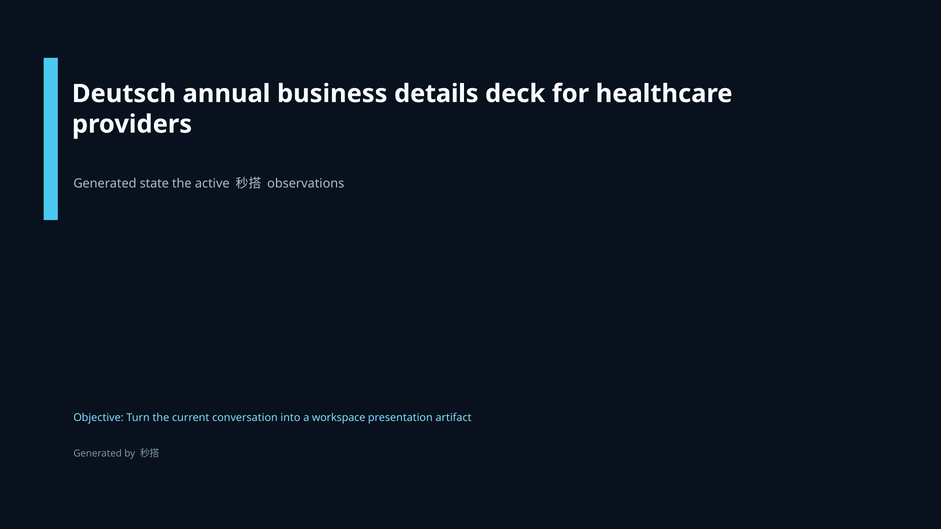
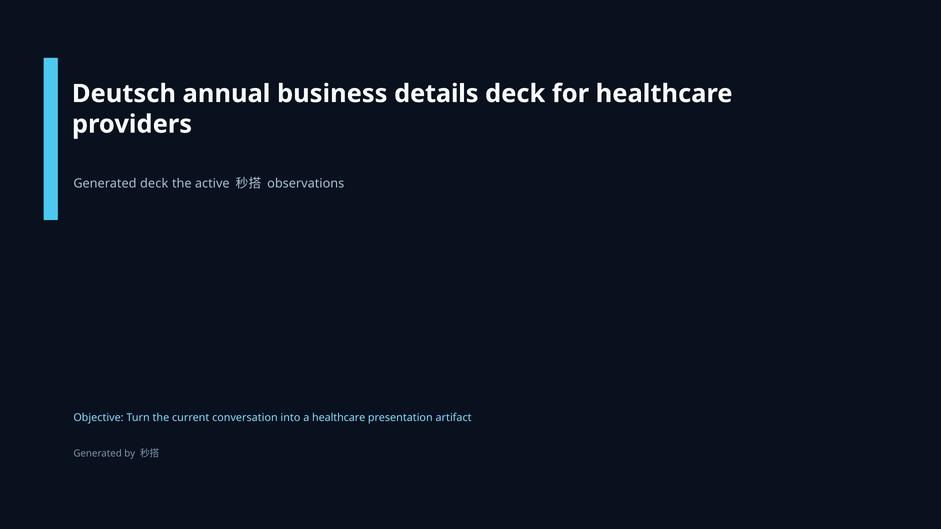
Generated state: state -> deck
a workspace: workspace -> healthcare
